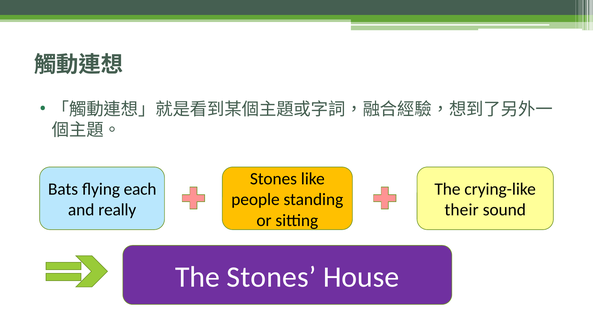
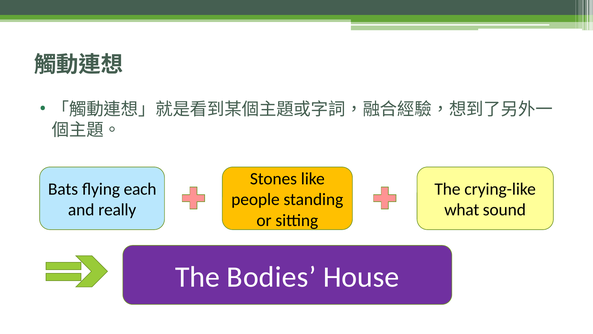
their: their -> what
The Stones: Stones -> Bodies
